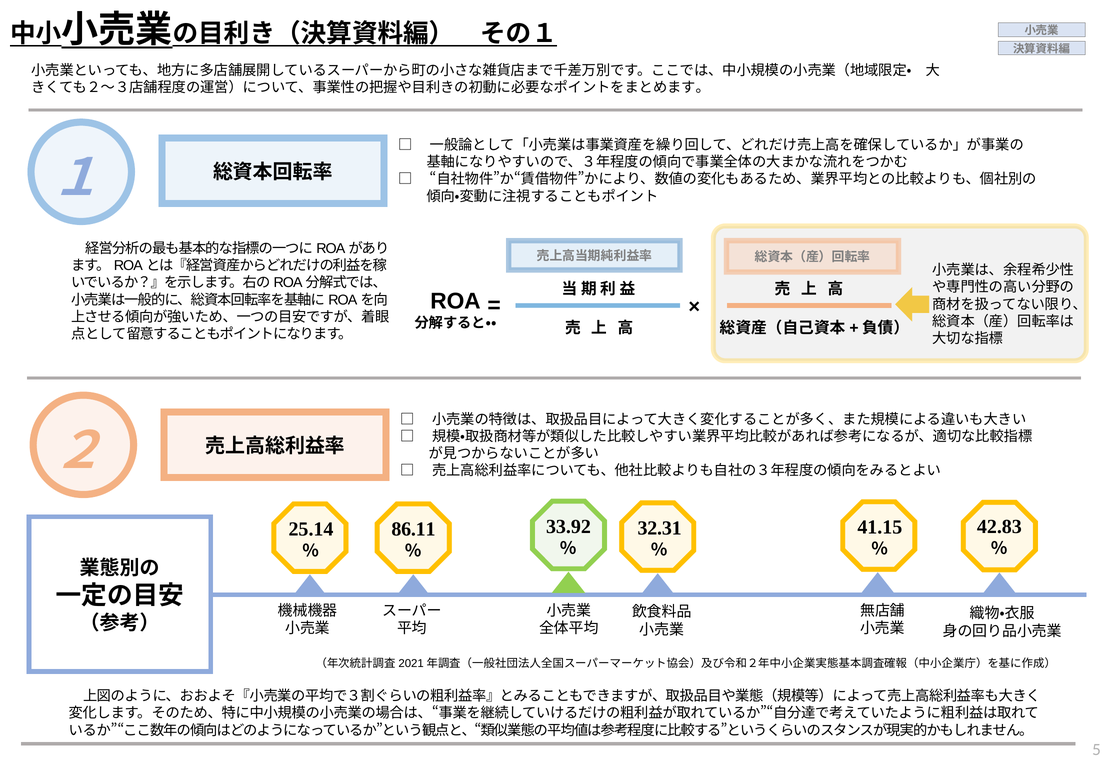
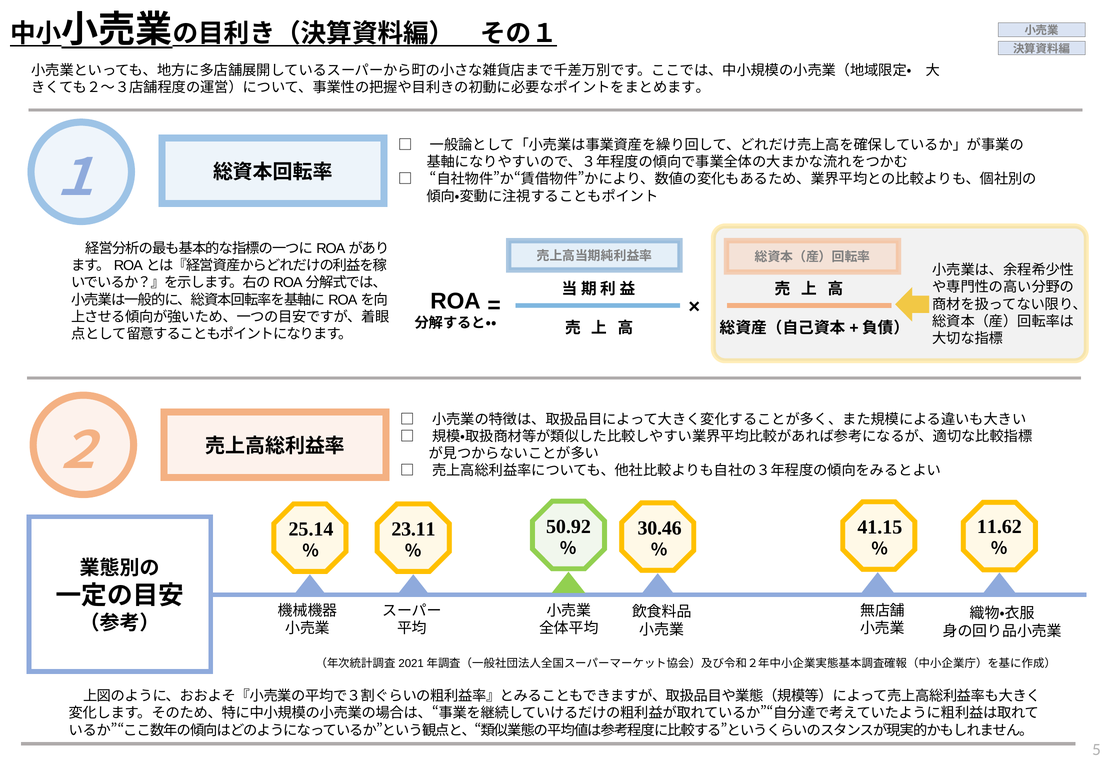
33.92: 33.92 -> 50.92
42.83: 42.83 -> 11.62
32.31: 32.31 -> 30.46
86.11: 86.11 -> 23.11
